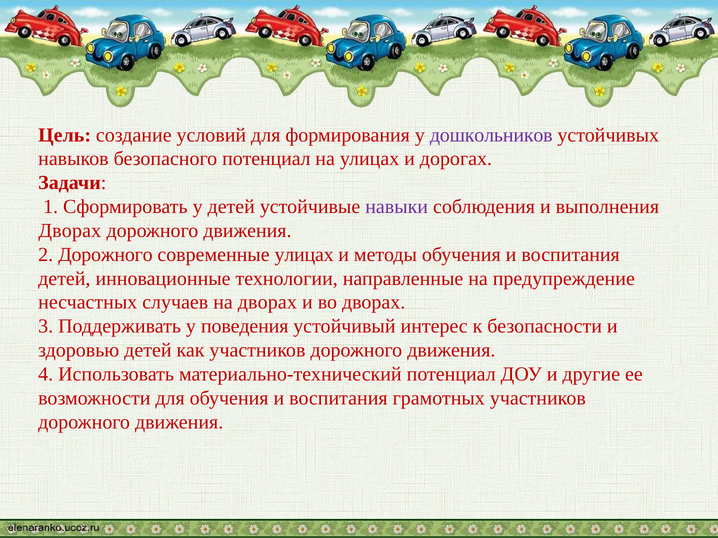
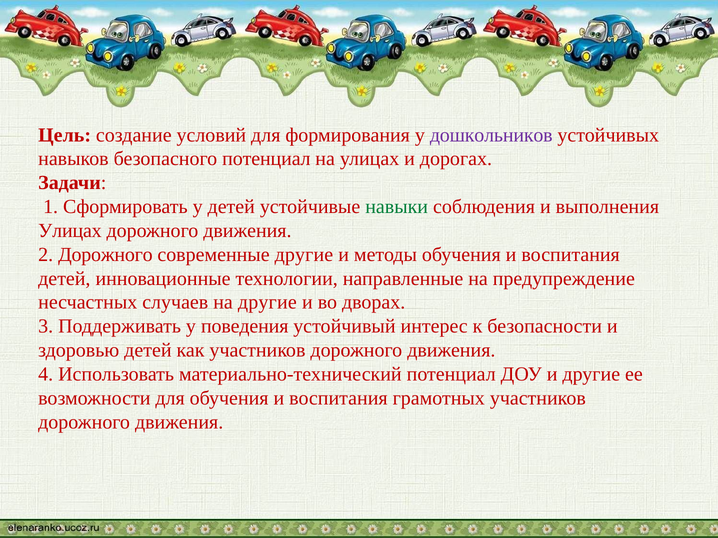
навыки colour: purple -> green
Дворах at (70, 231): Дворах -> Улицах
современные улицах: улицах -> другие
на дворах: дворах -> другие
